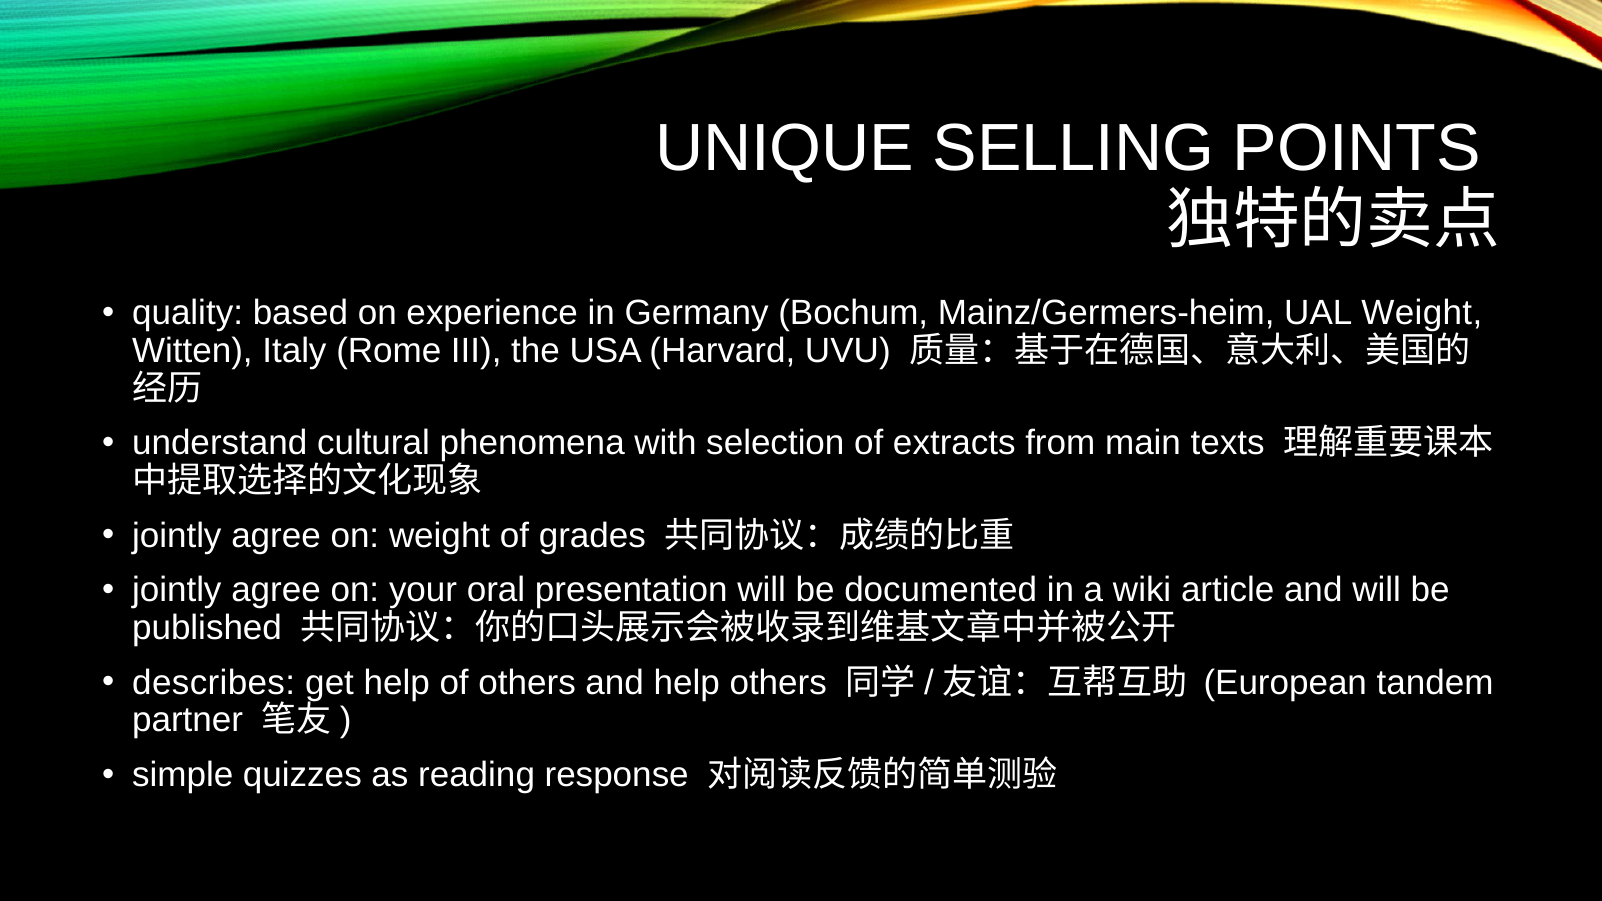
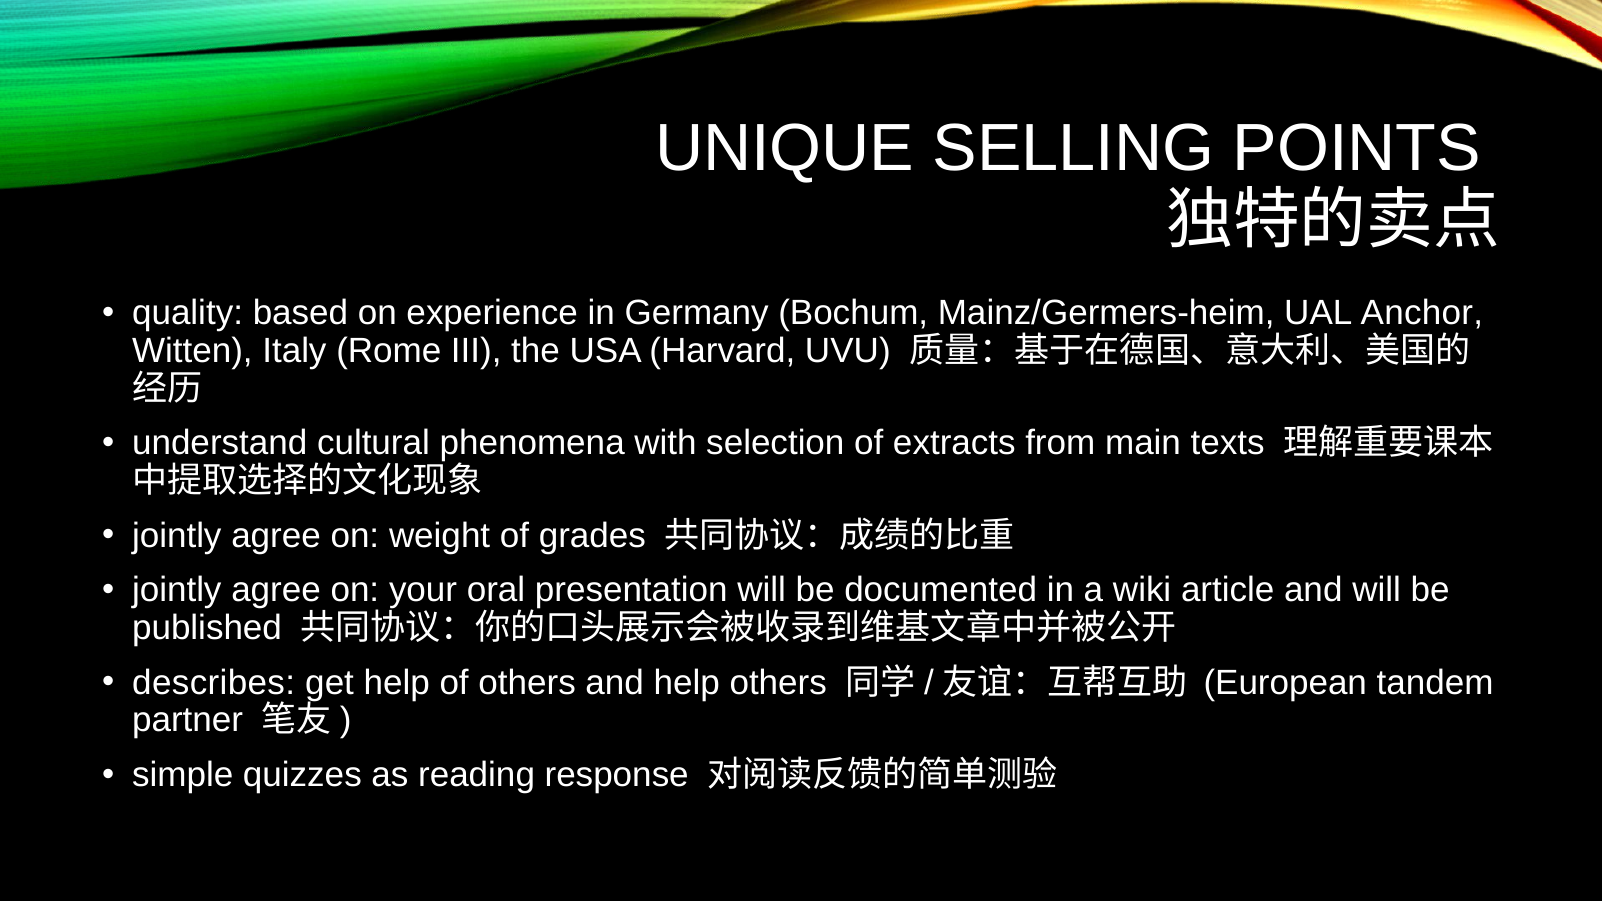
UAL Weight: Weight -> Anchor
